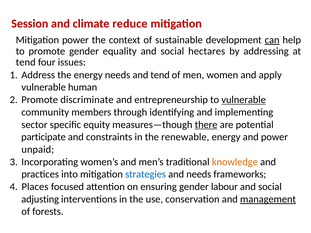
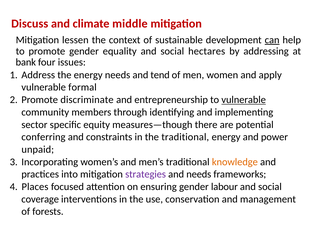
Session: Session -> Discuss
reduce: reduce -> middle
Mitigation power: power -> lessen
tend at (26, 62): tend -> bank
human: human -> formal
there underline: present -> none
participate: participate -> conferring
the renewable: renewable -> traditional
strategies colour: blue -> purple
adjusting: adjusting -> coverage
management underline: present -> none
